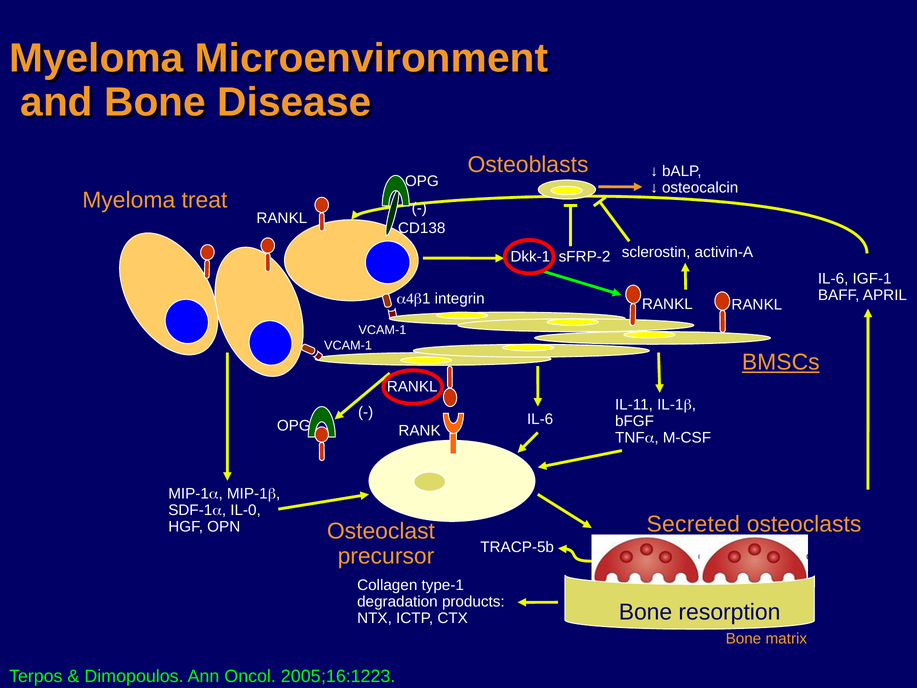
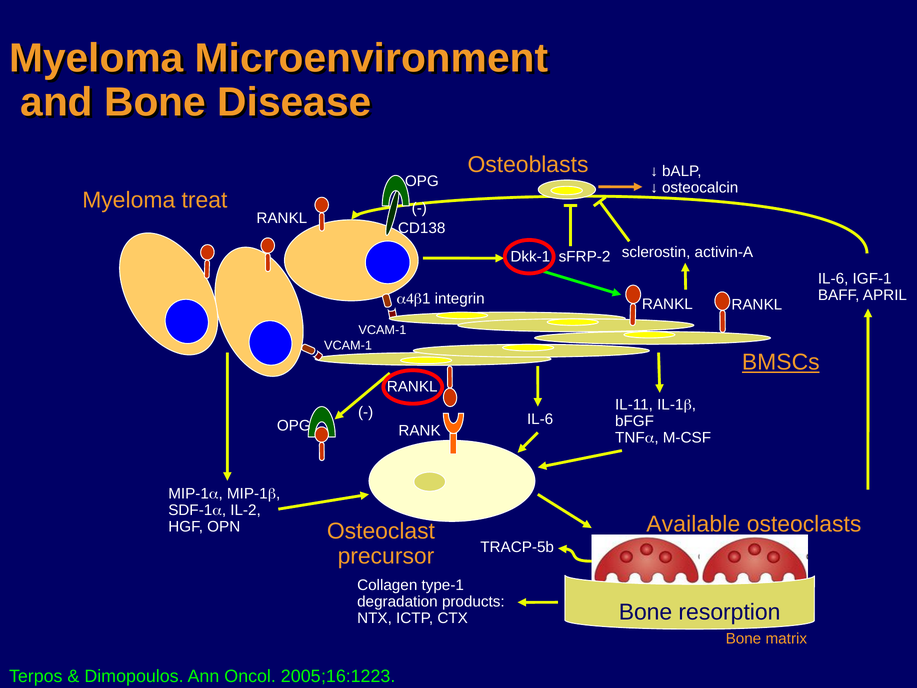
IL-0: IL-0 -> IL-2
Secreted: Secreted -> Available
